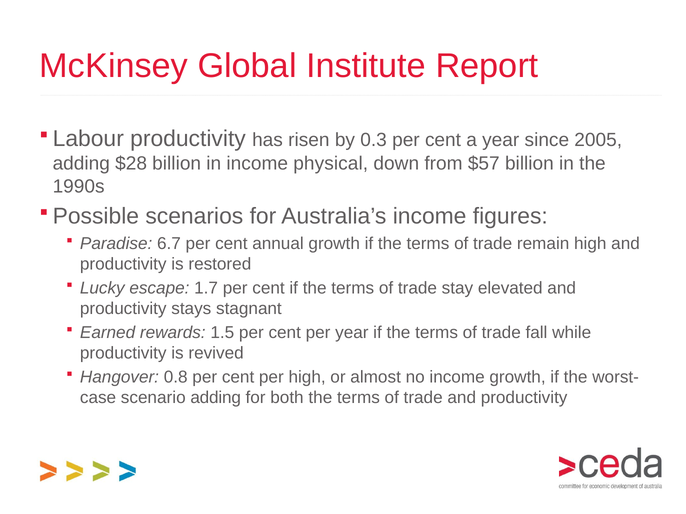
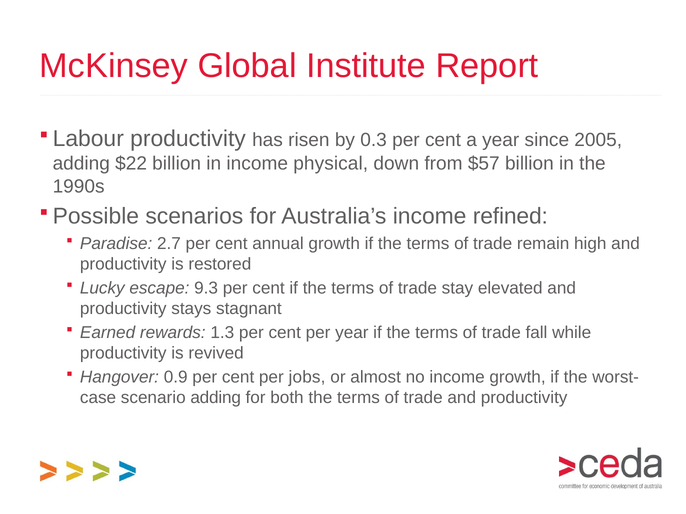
$28: $28 -> $22
figures: figures -> refined
6.7: 6.7 -> 2.7
1.7: 1.7 -> 9.3
1.5: 1.5 -> 1.3
0.8: 0.8 -> 0.9
per high: high -> jobs
